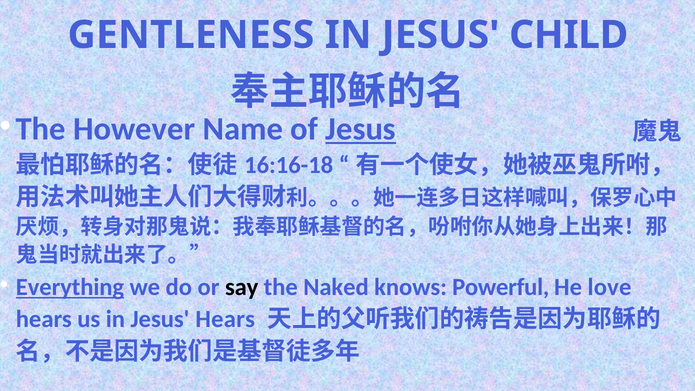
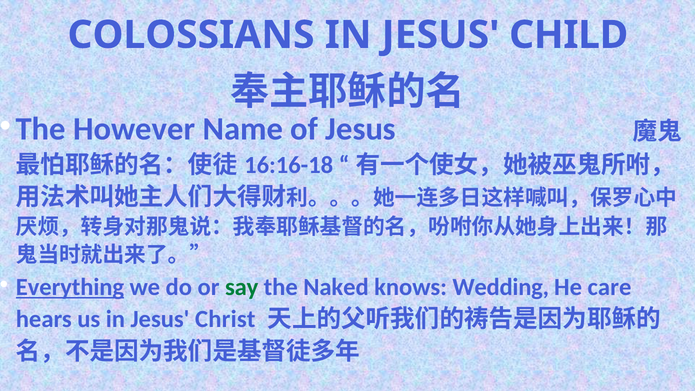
GENTLENESS: GENTLENESS -> COLOSSIANS
Jesus at (361, 129) underline: present -> none
say colour: black -> green
Powerful: Powerful -> Wedding
love: love -> care
Jesus Hears: Hears -> Christ
